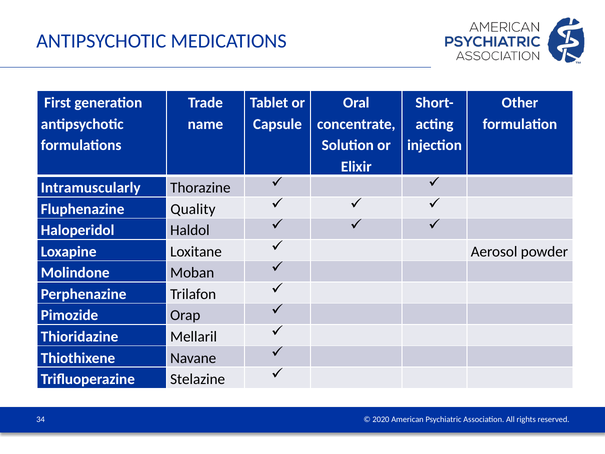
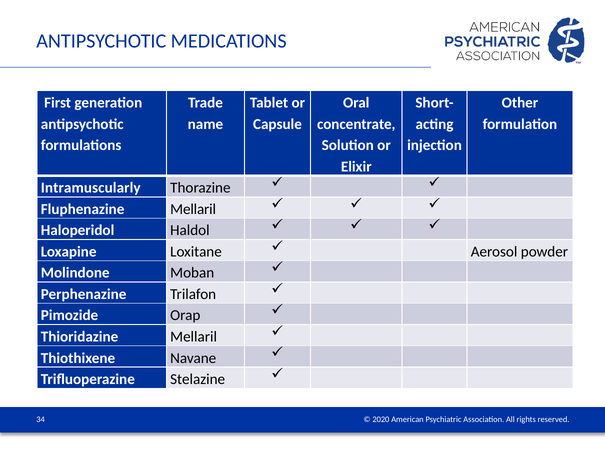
Fluphenazine Quality: Quality -> Mellaril
